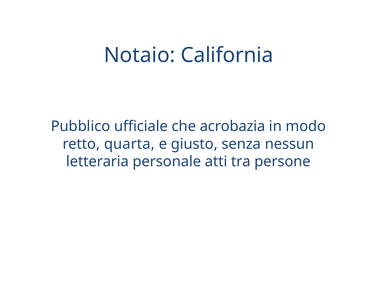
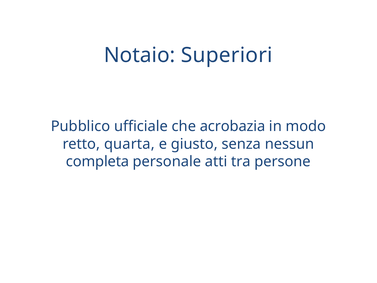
California: California -> Superiori
letteraria: letteraria -> completa
